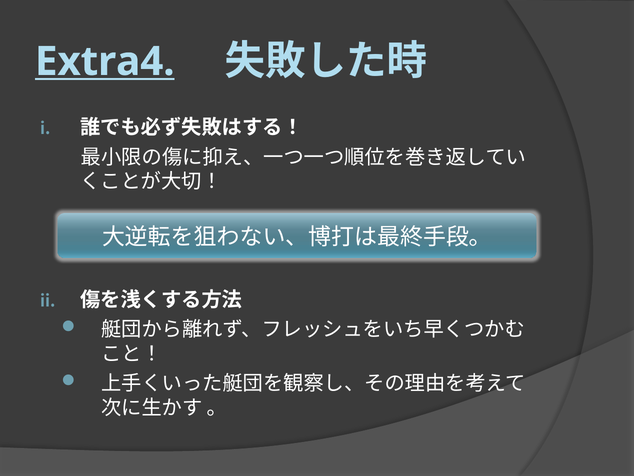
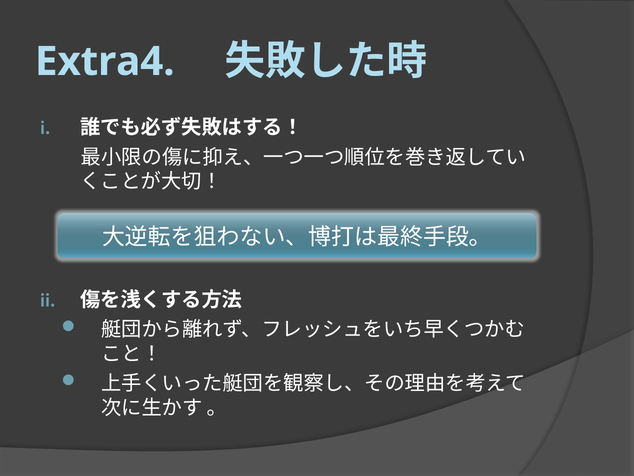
Extra4 underline: present -> none
